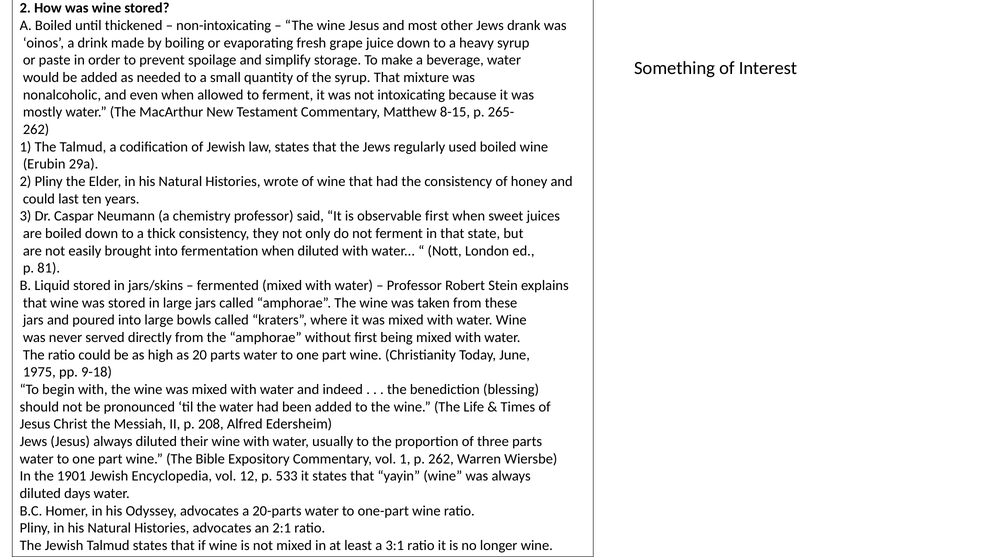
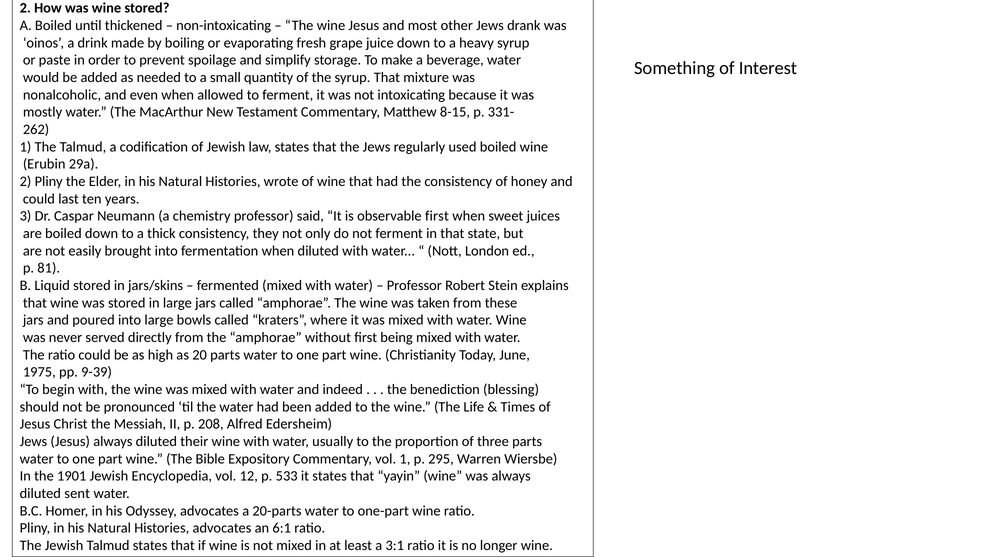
265-: 265- -> 331-
9-18: 9-18 -> 9-39
p 262: 262 -> 295
days: days -> sent
2:1: 2:1 -> 6:1
